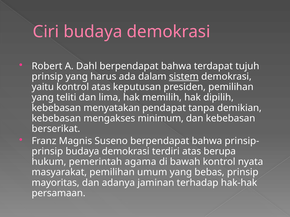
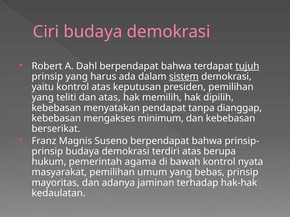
tujuh underline: none -> present
dan lima: lima -> atas
demikian: demikian -> dianggap
persamaan: persamaan -> kedaulatan
